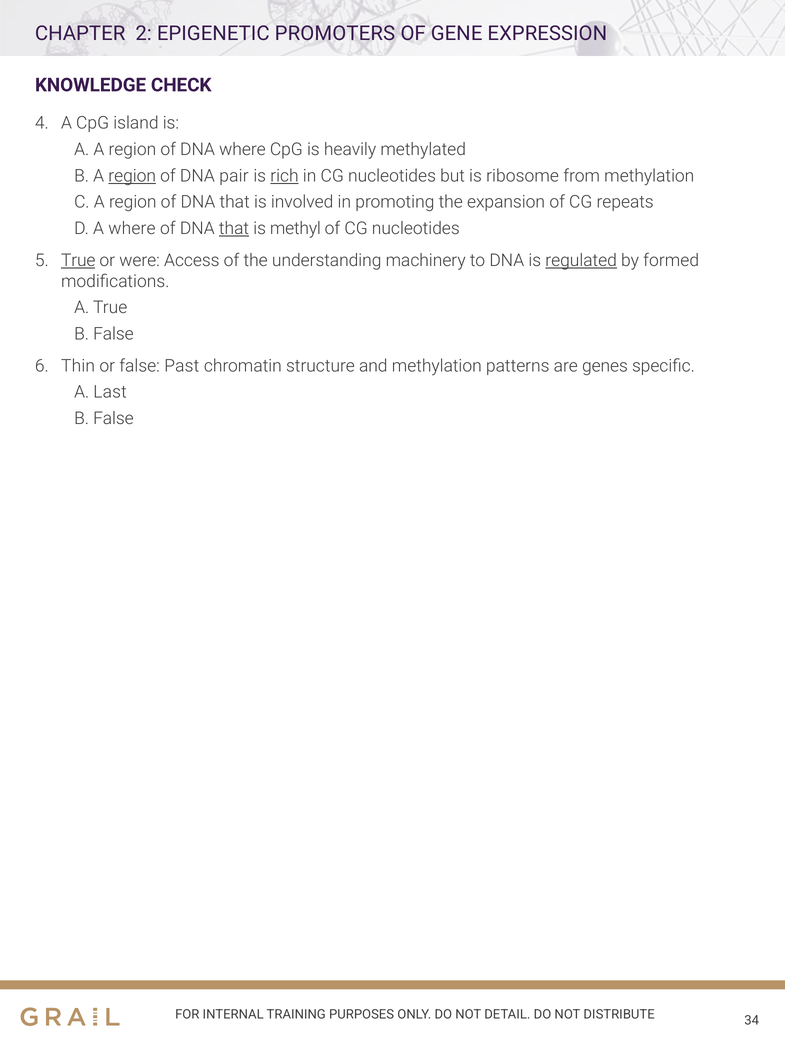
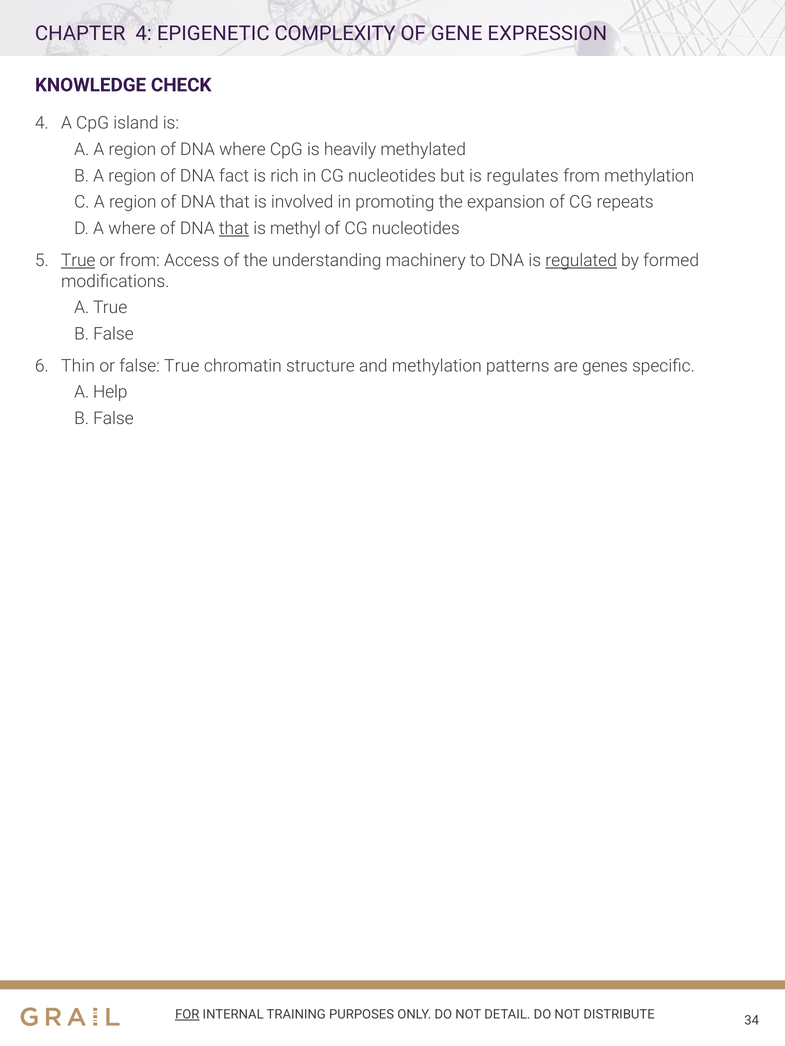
CHAPTER 2: 2 -> 4
PROMOTERS: PROMOTERS -> COMPLEXITY
region at (132, 176) underline: present -> none
pair: pair -> fact
rich underline: present -> none
ribosome: ribosome -> regulates
or were: were -> from
false Past: Past -> True
Last: Last -> Help
FOR underline: none -> present
